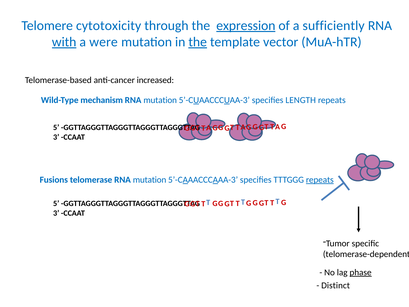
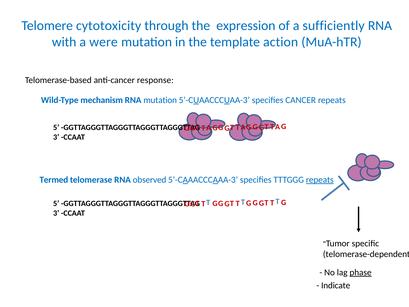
expression underline: present -> none
with underline: present -> none
the at (198, 42) underline: present -> none
vector: vector -> action
increased: increased -> response
LENGTH: LENGTH -> CANCER
Fusions: Fusions -> Termed
telomerase RNA mutation: mutation -> observed
Distinct: Distinct -> Indicate
